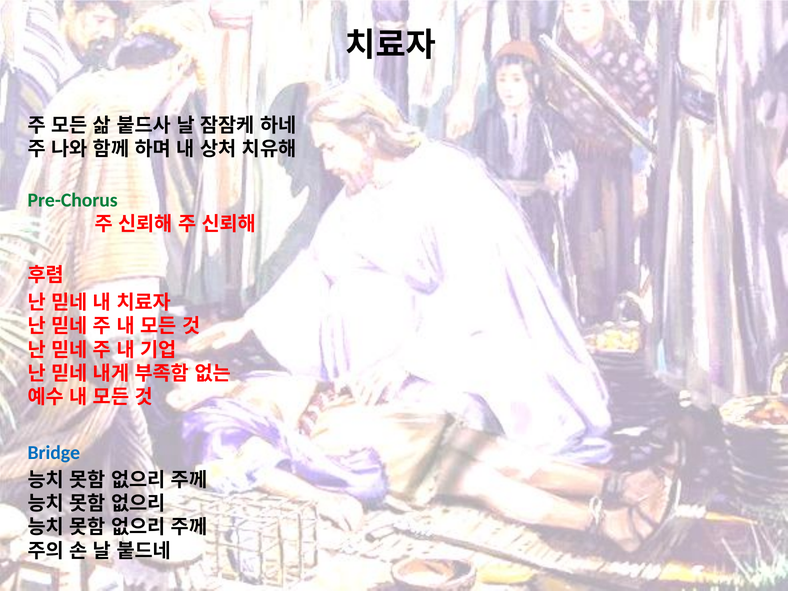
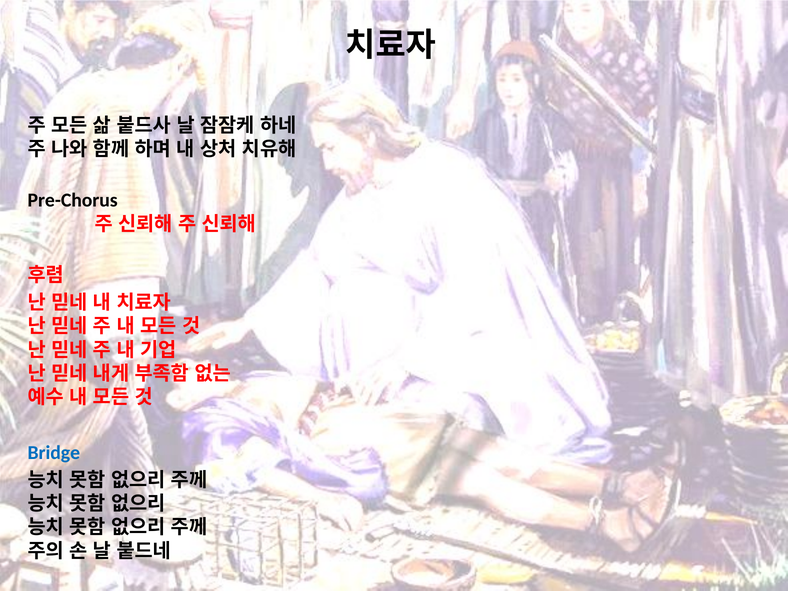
Pre-Chorus colour: green -> black
